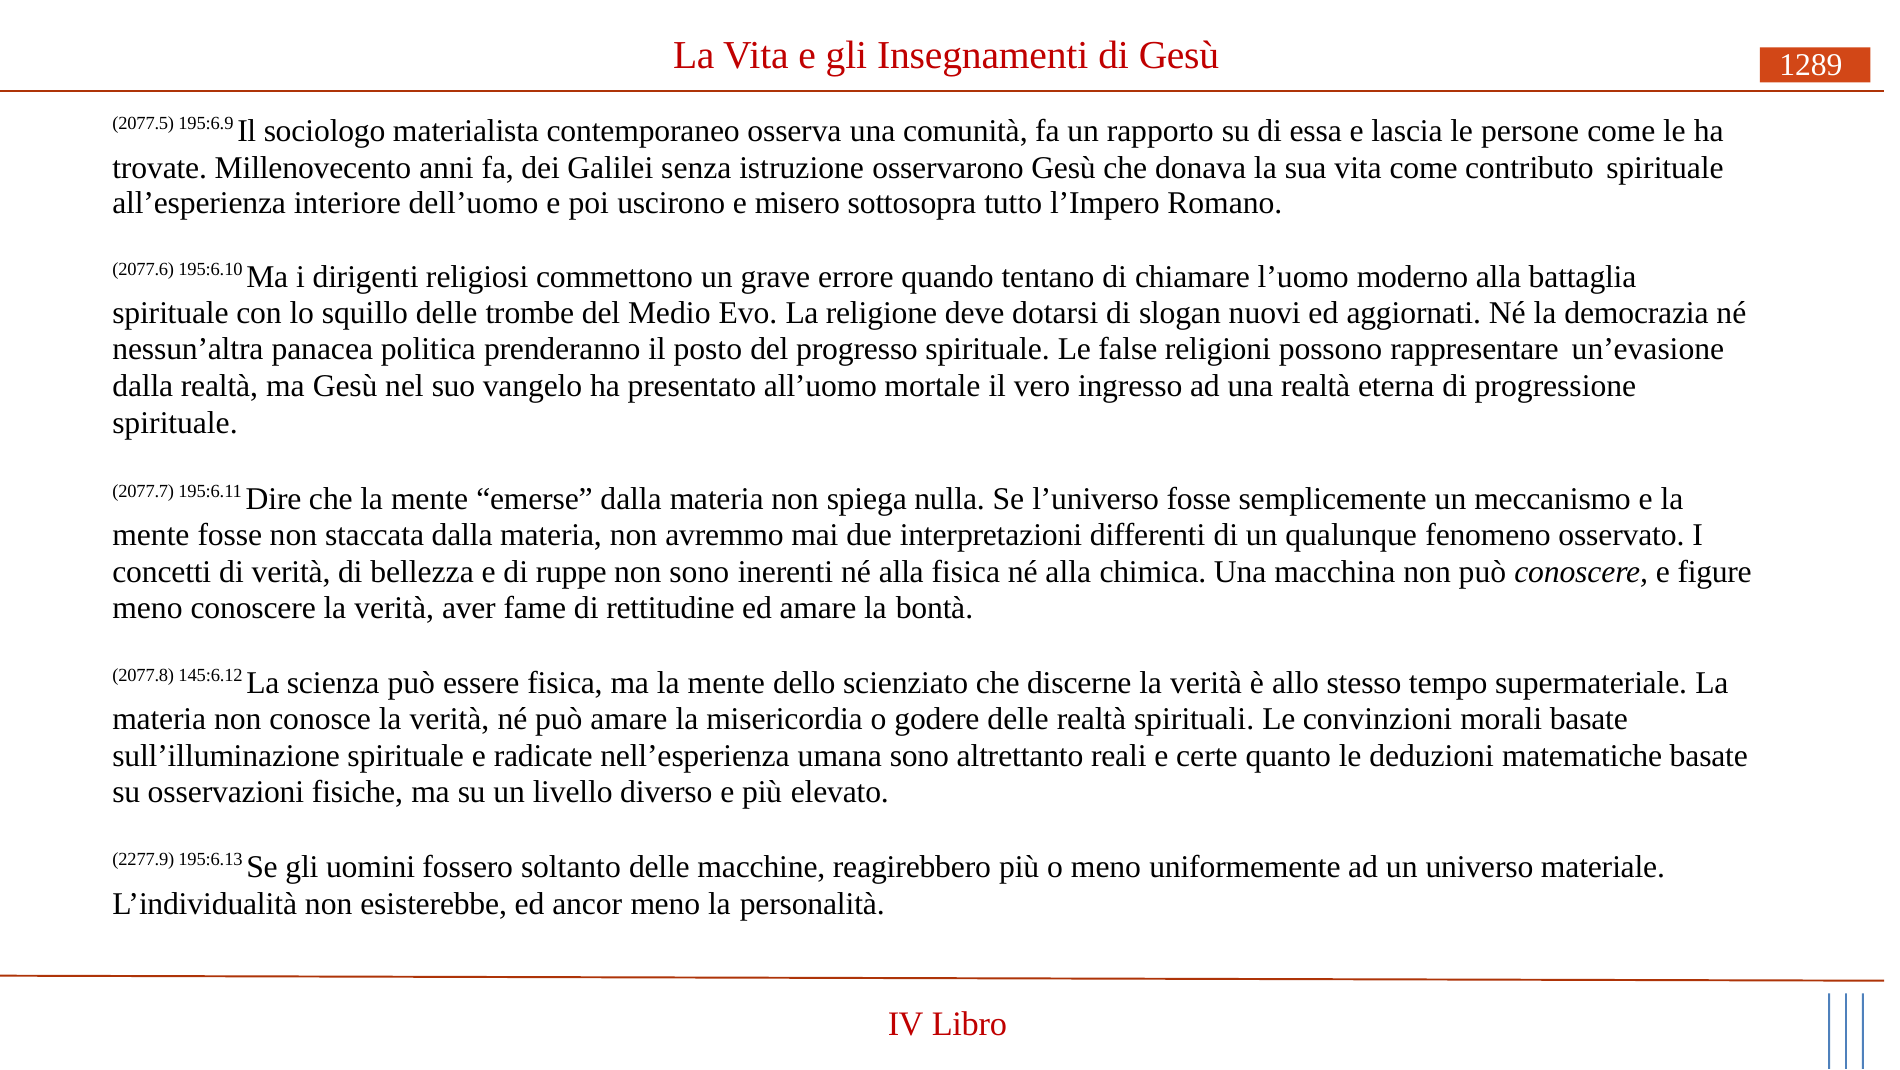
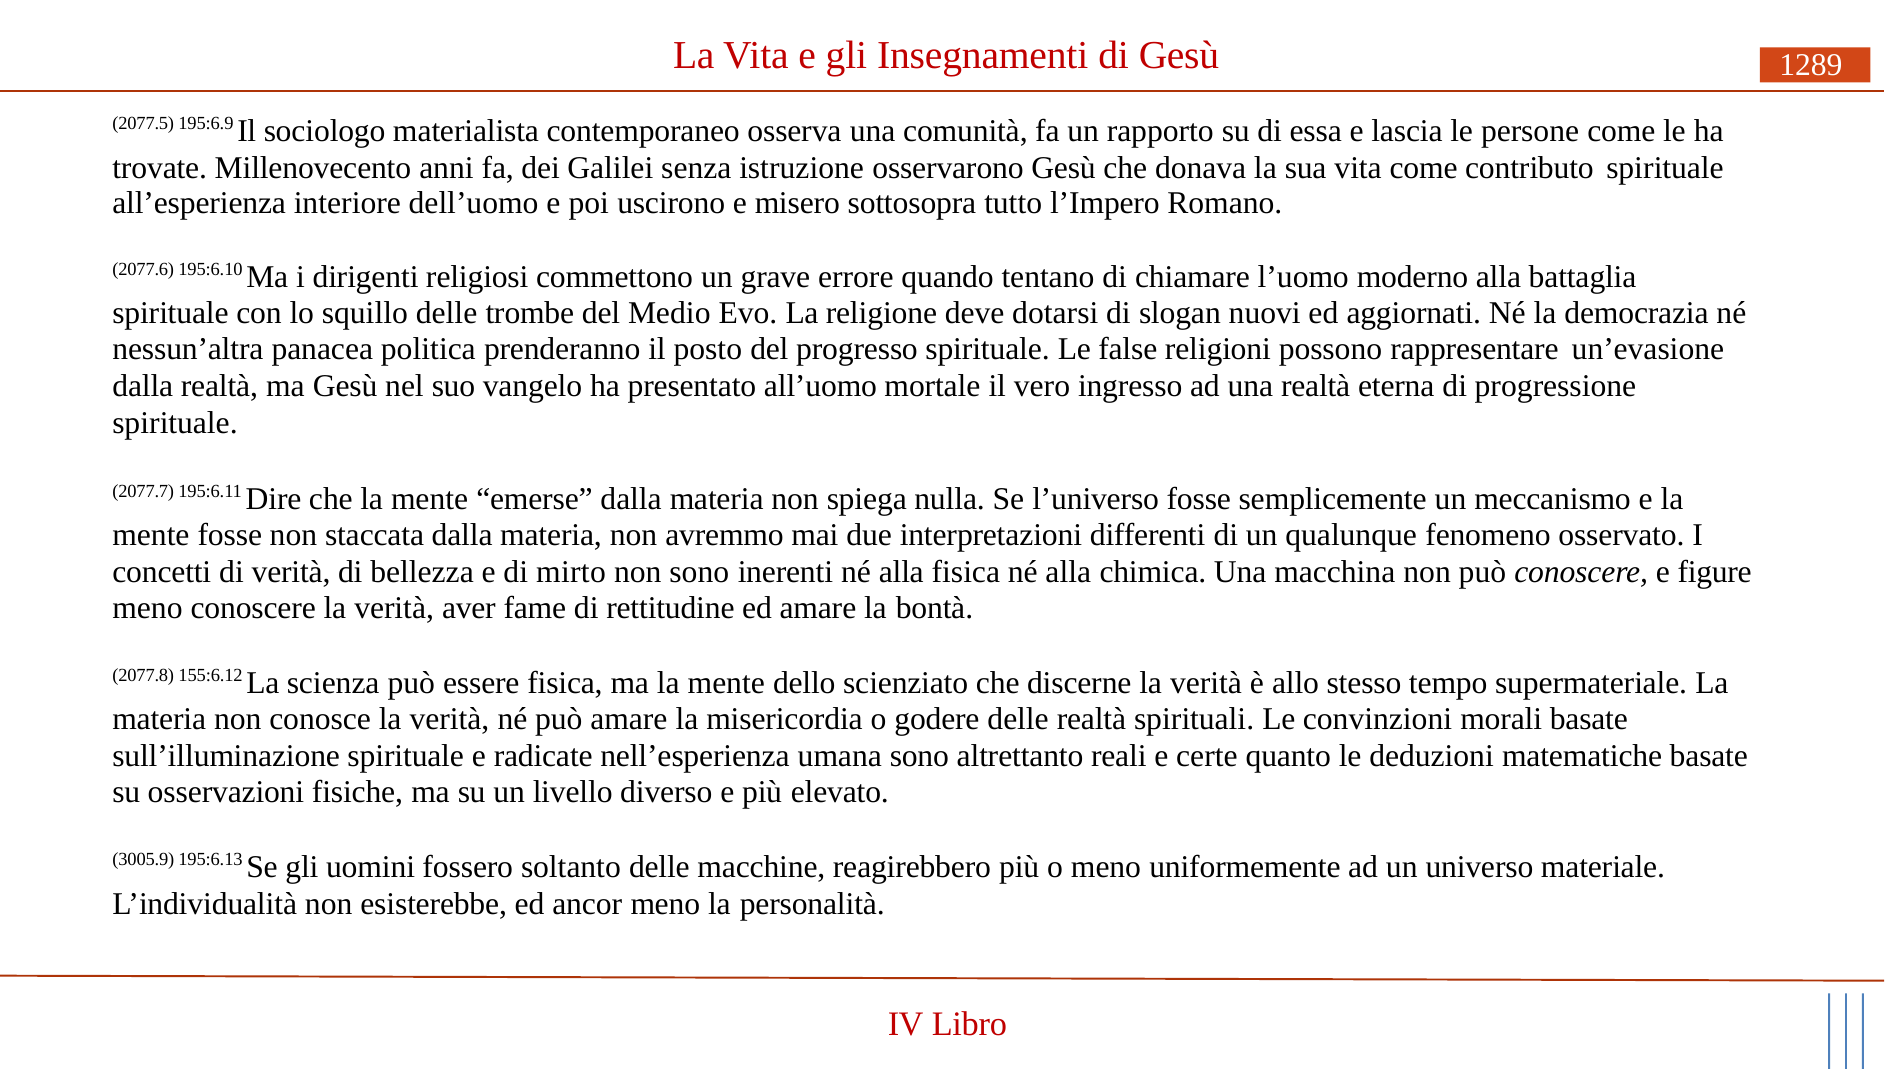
ruppe: ruppe -> mirto
145:6.12: 145:6.12 -> 155:6.12
2277.9: 2277.9 -> 3005.9
